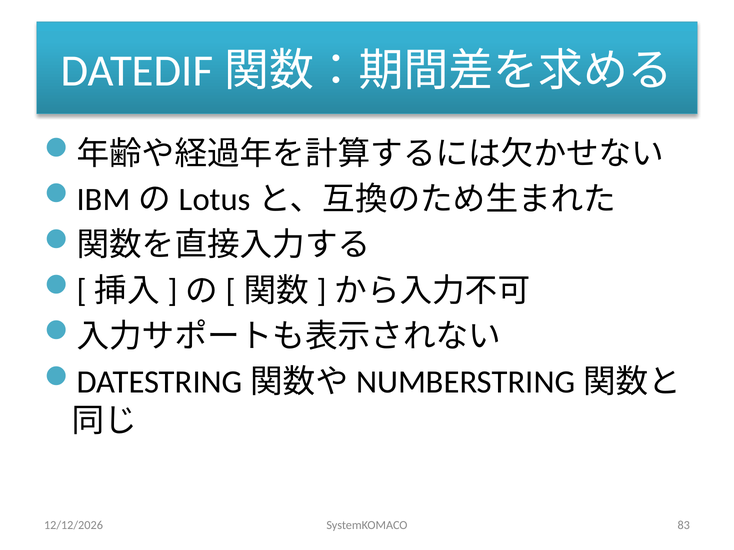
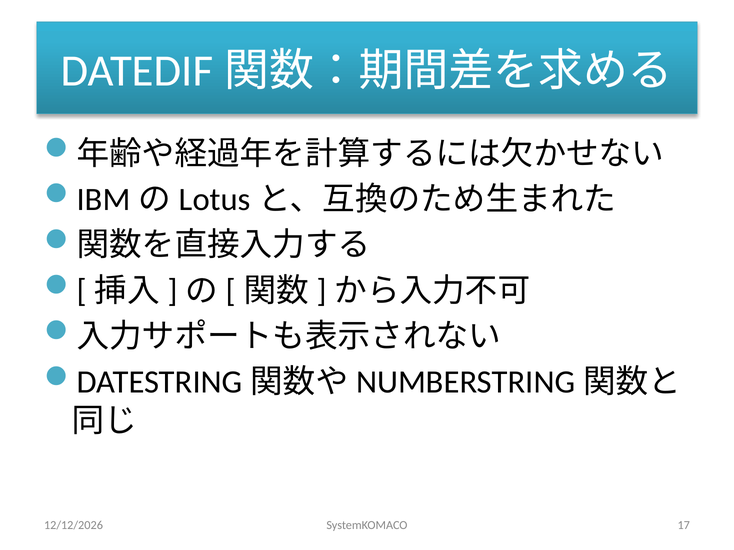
83: 83 -> 17
